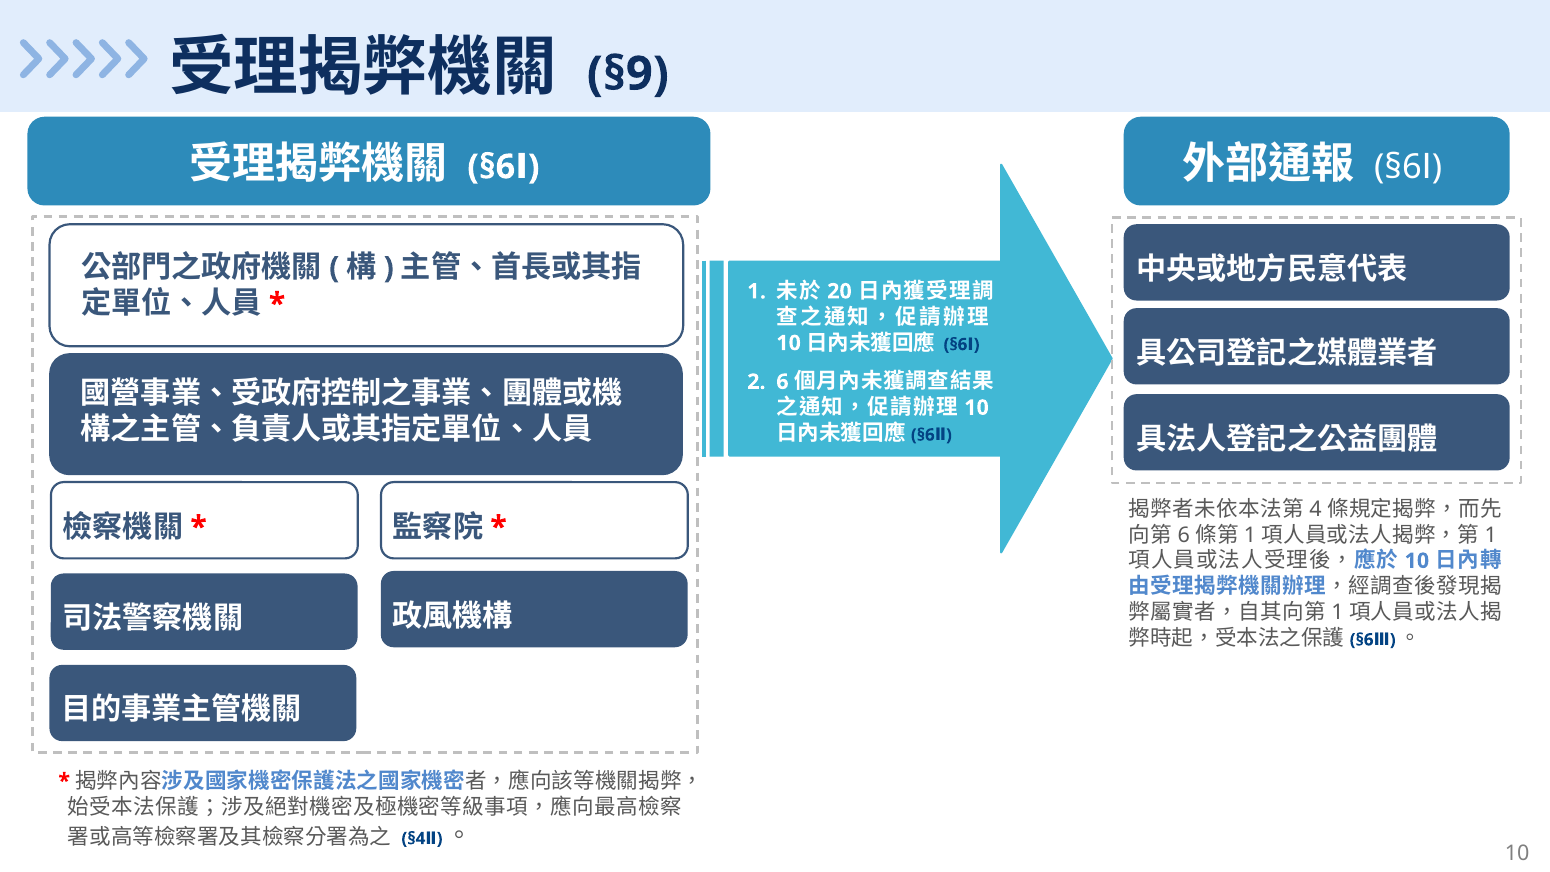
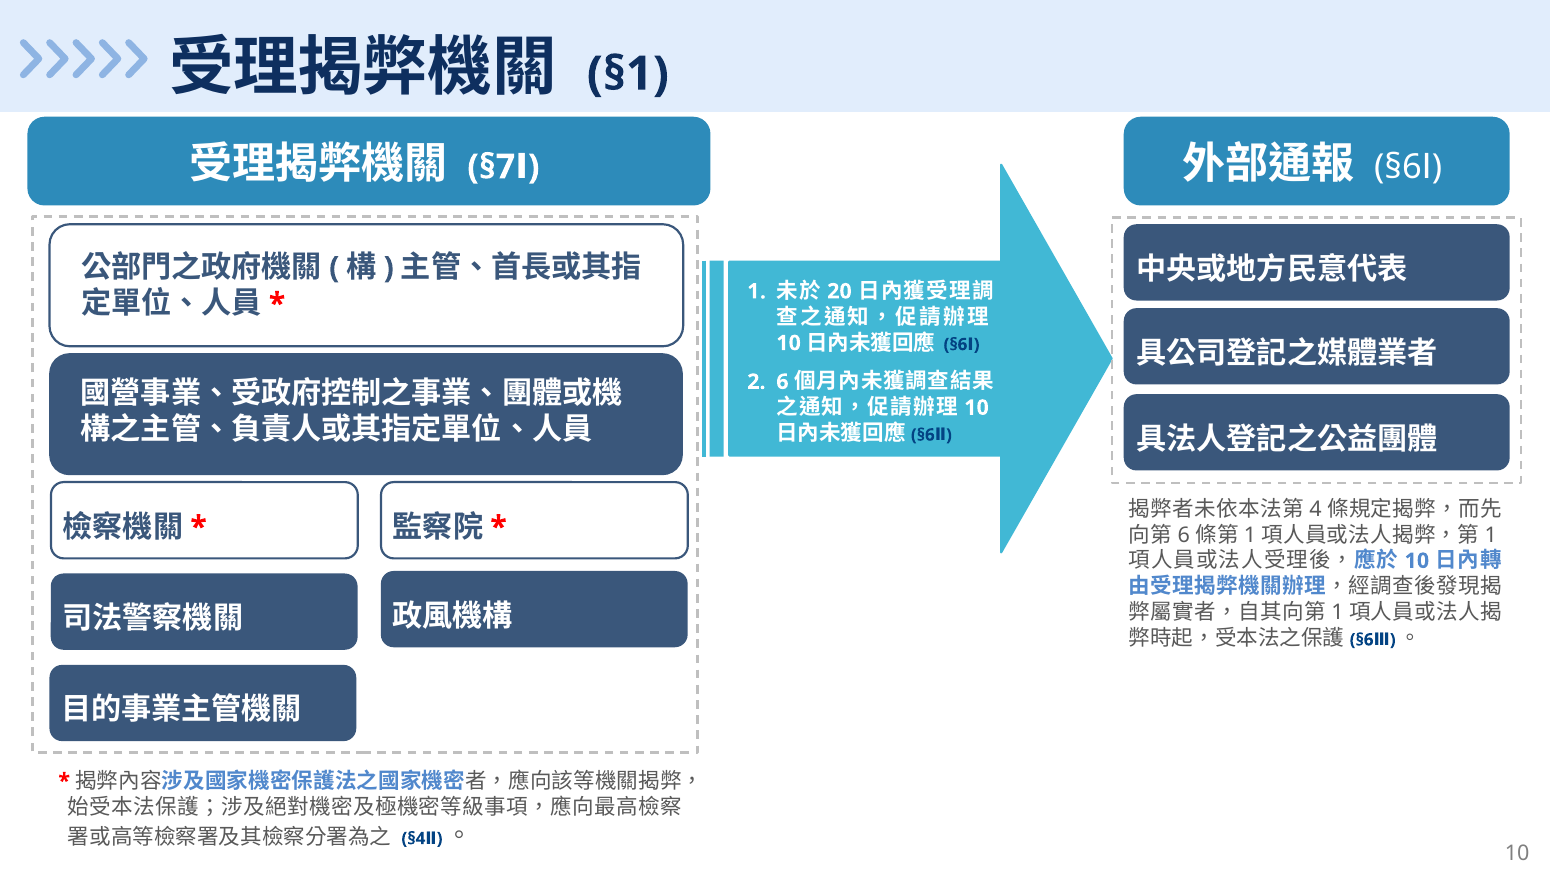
§9: §9 -> §1
§6 at (491, 167): §6 -> §7
